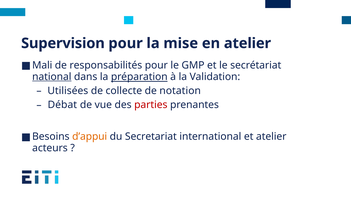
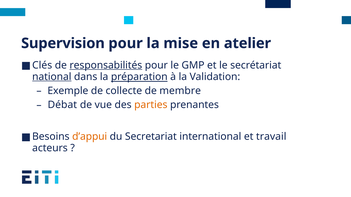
Mali: Mali -> Clés
responsabilités underline: none -> present
Utilisées: Utilisées -> Exemple
notation: notation -> membre
parties colour: red -> orange
et atelier: atelier -> travail
